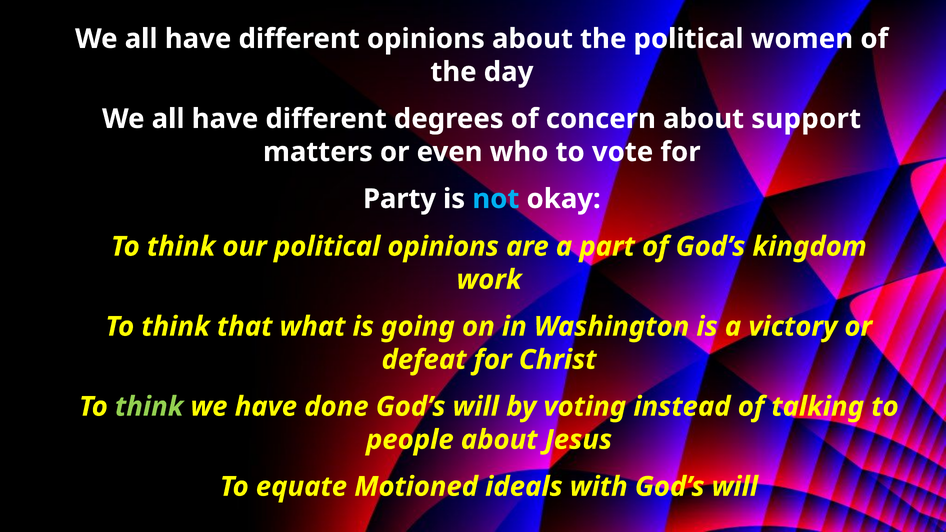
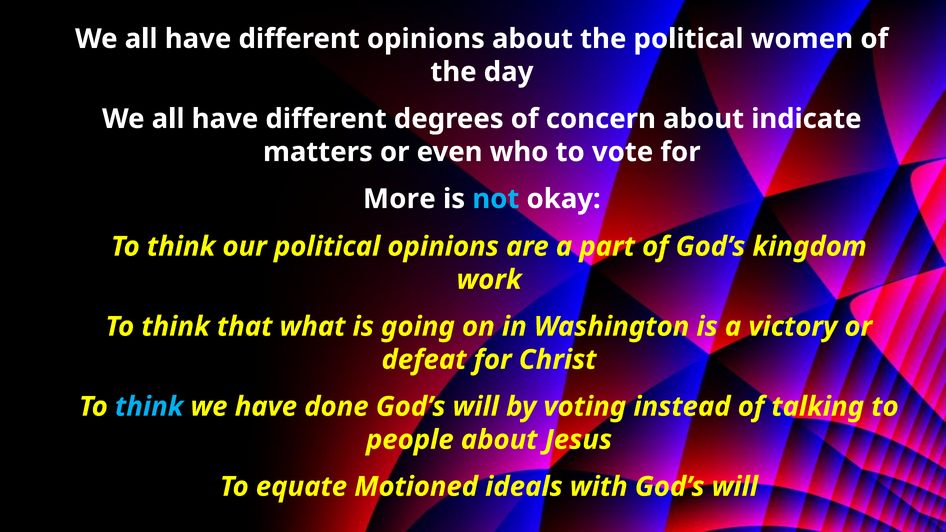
support: support -> indicate
Party: Party -> More
think at (149, 407) colour: light green -> light blue
